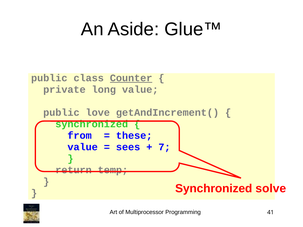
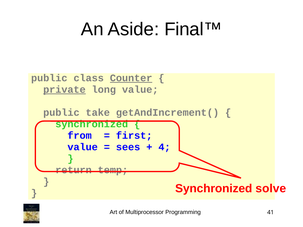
Glue™: Glue™ -> Final™
private underline: none -> present
love: love -> take
these: these -> first
7: 7 -> 4
